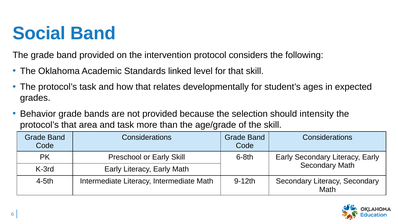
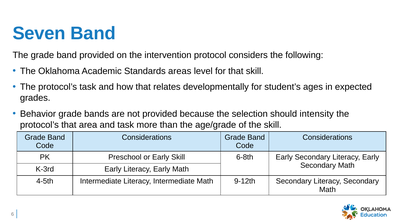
Social: Social -> Seven
linked: linked -> areas
